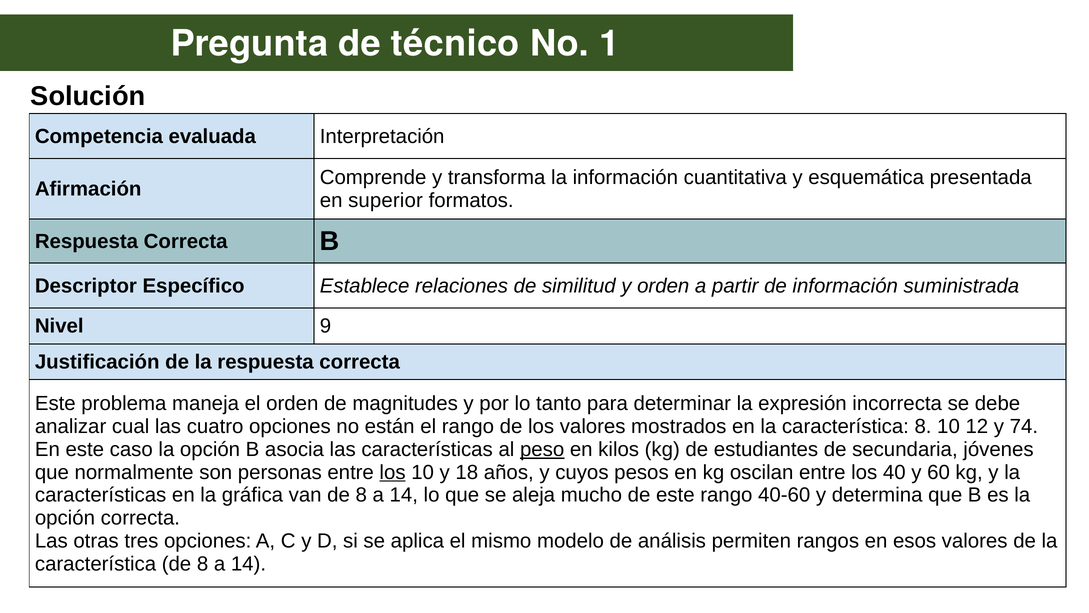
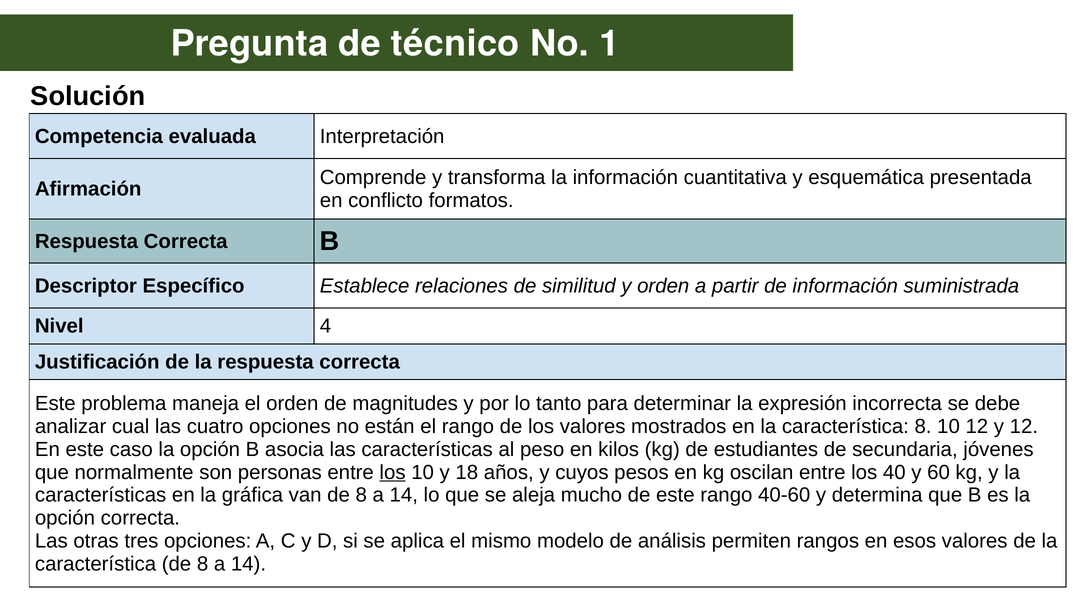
superior: superior -> conflicto
9: 9 -> 4
y 74: 74 -> 12
peso underline: present -> none
